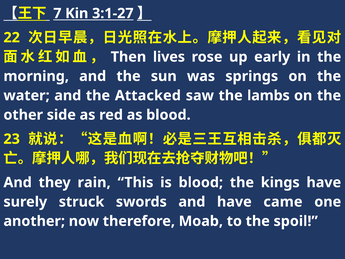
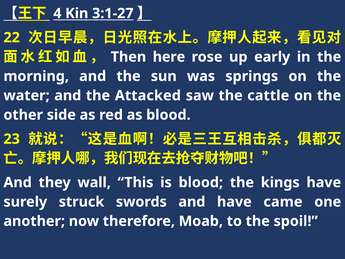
7: 7 -> 4
lives: lives -> here
lambs: lambs -> cattle
rain: rain -> wall
